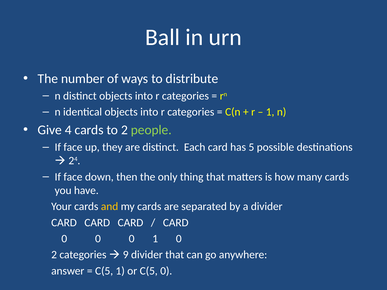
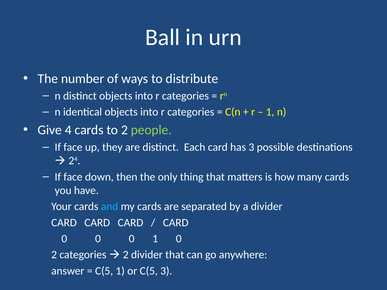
has 5: 5 -> 3
and colour: yellow -> light blue
9 at (126, 255): 9 -> 2
C(5 0: 0 -> 3
